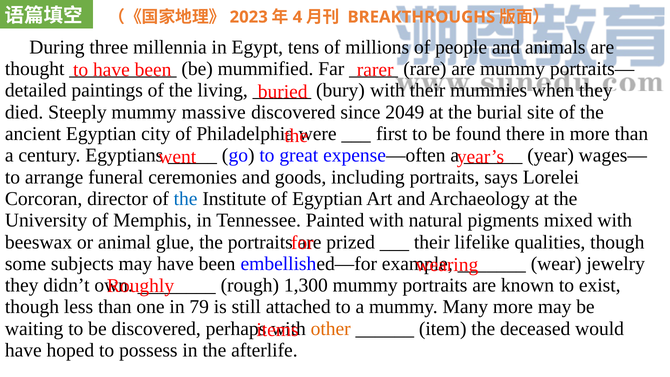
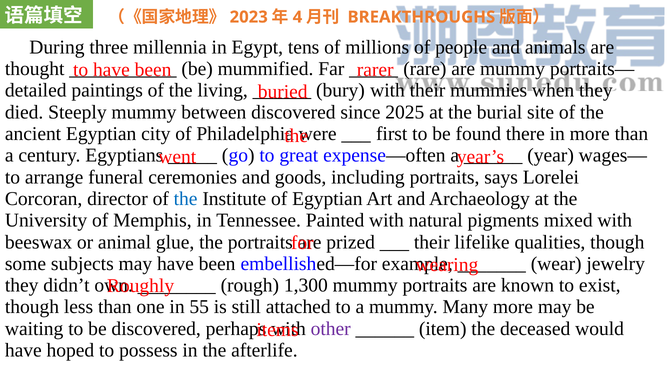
massive: massive -> between
2049: 2049 -> 2025
79: 79 -> 55
other colour: orange -> purple
